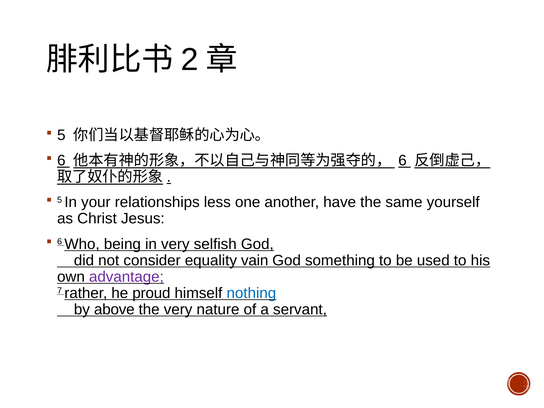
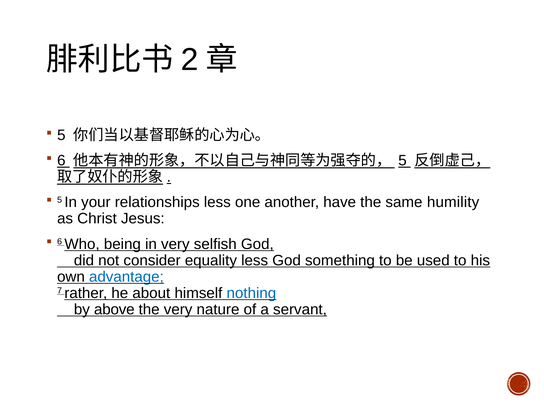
6 at (402, 161): 6 -> 5
yourself: yourself -> humility
equality vain: vain -> less
advantage colour: purple -> blue
proud: proud -> about
